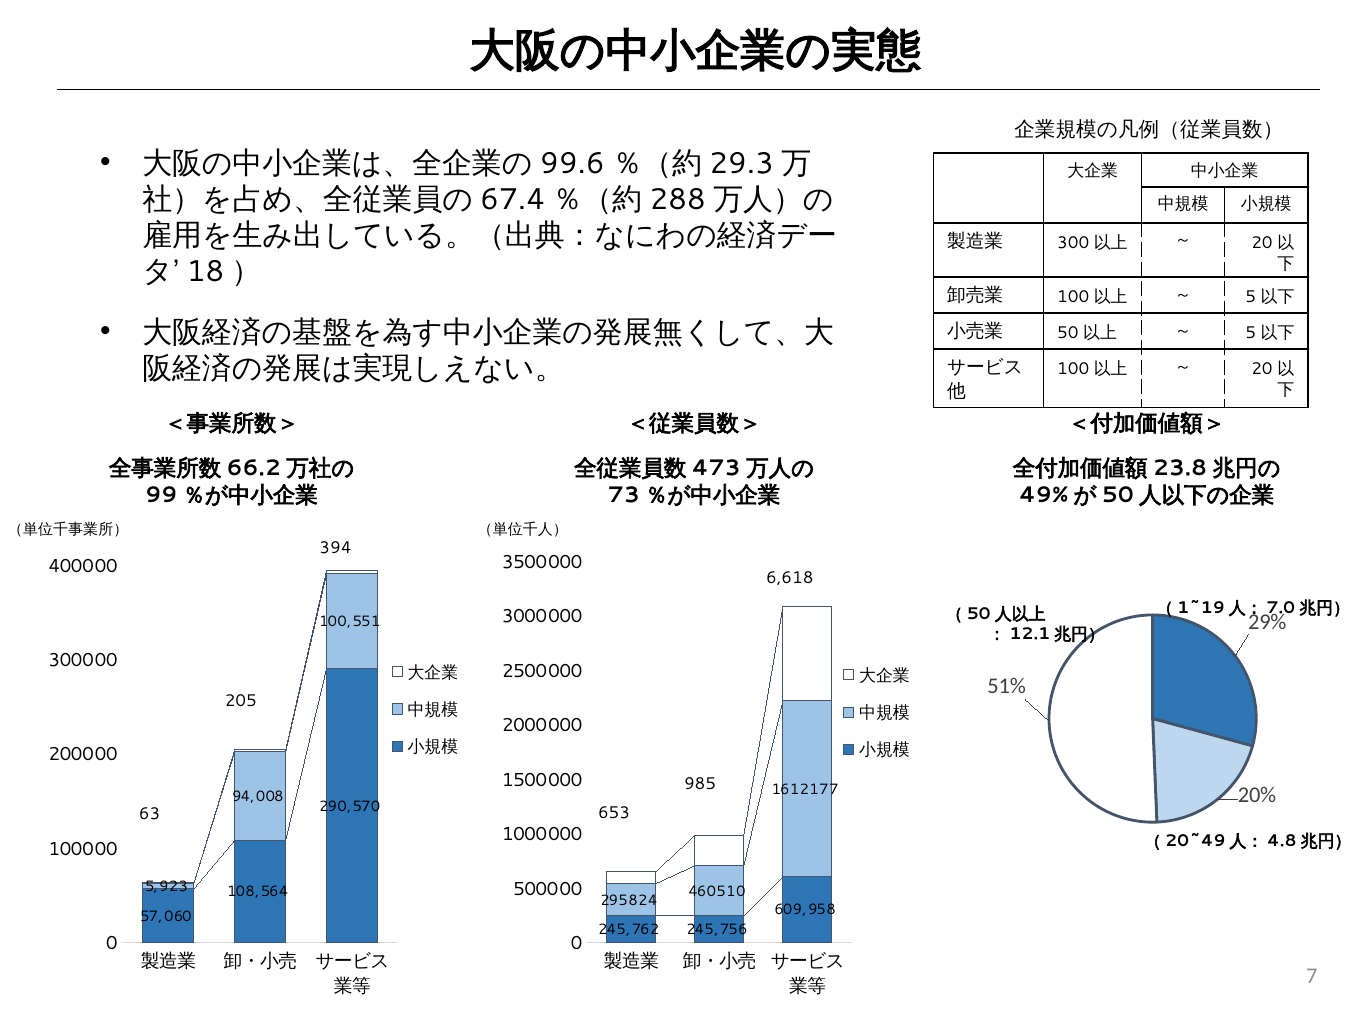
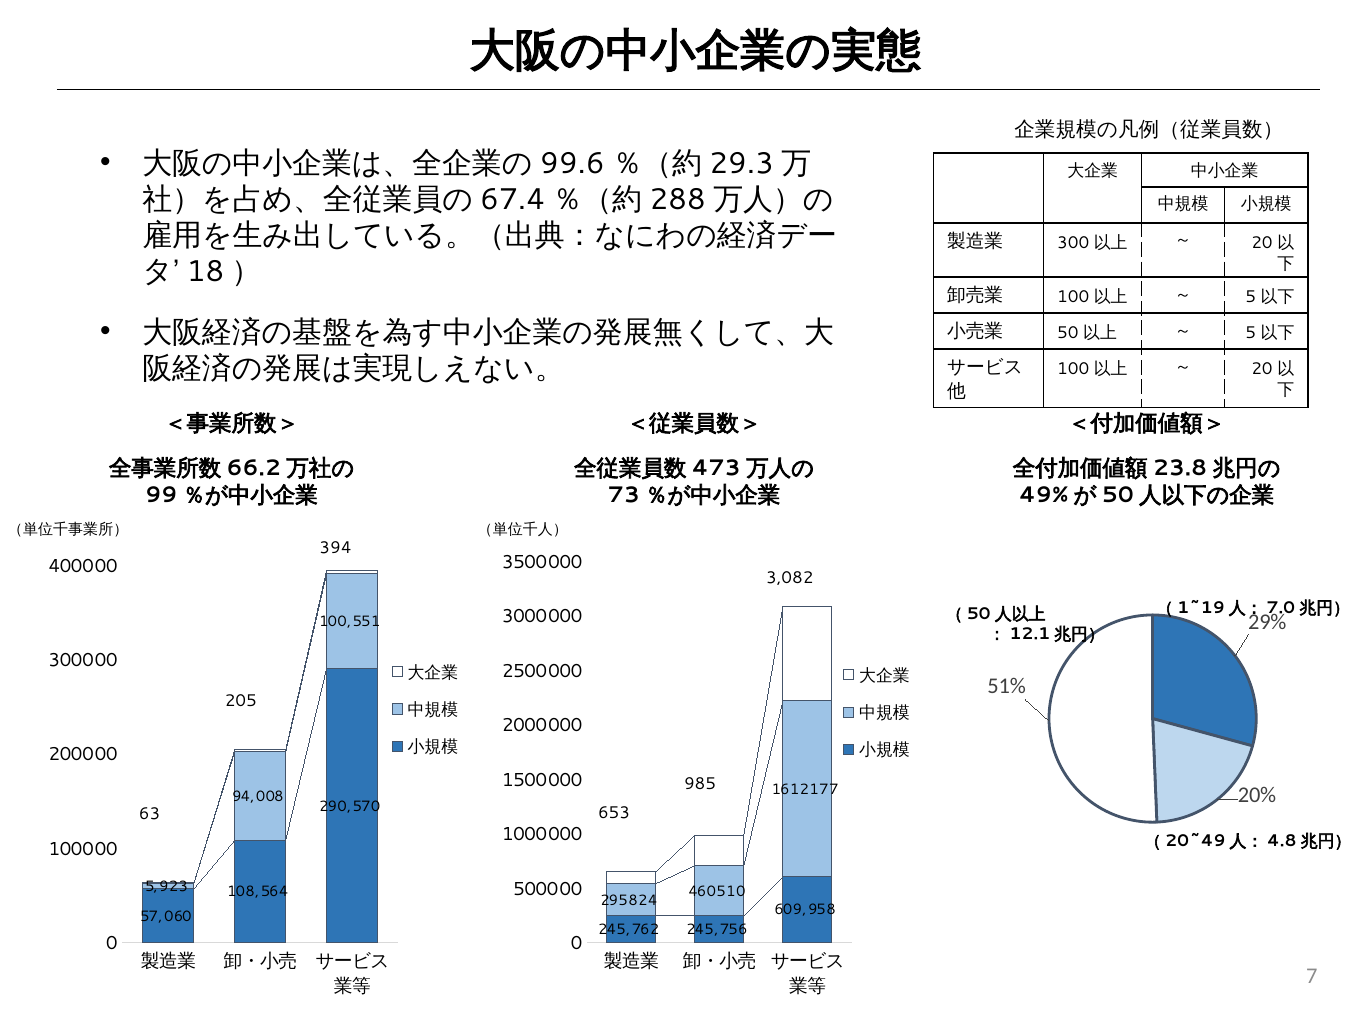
6,618: 6,618 -> 3,082
